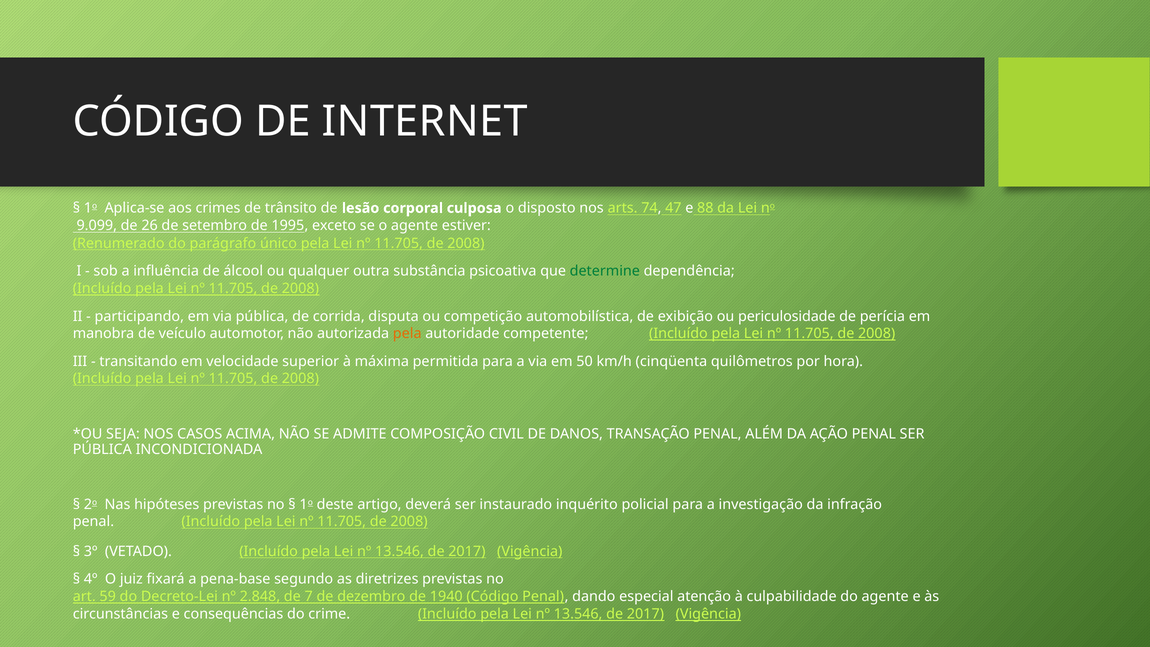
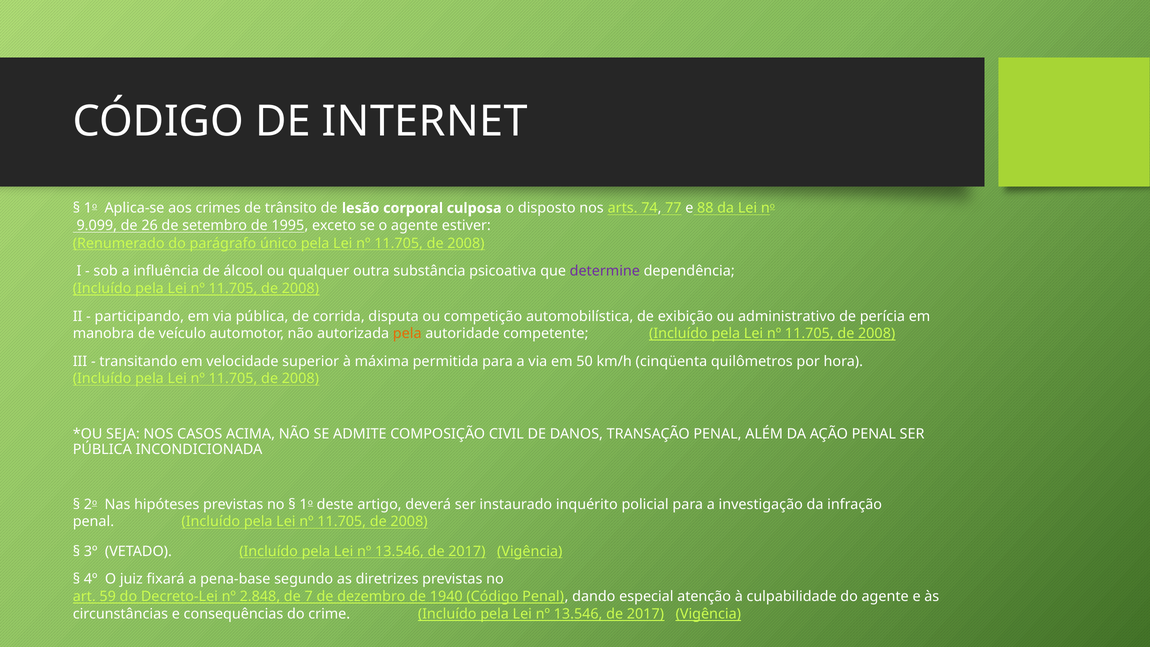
47: 47 -> 77
determine colour: green -> purple
periculosidade: periculosidade -> administrativo
